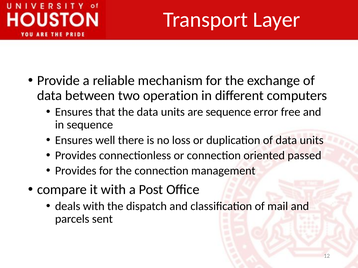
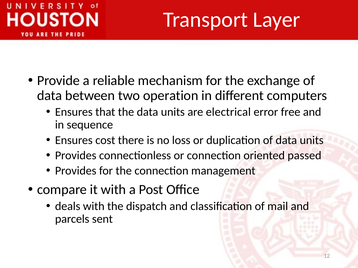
are sequence: sequence -> electrical
well: well -> cost
